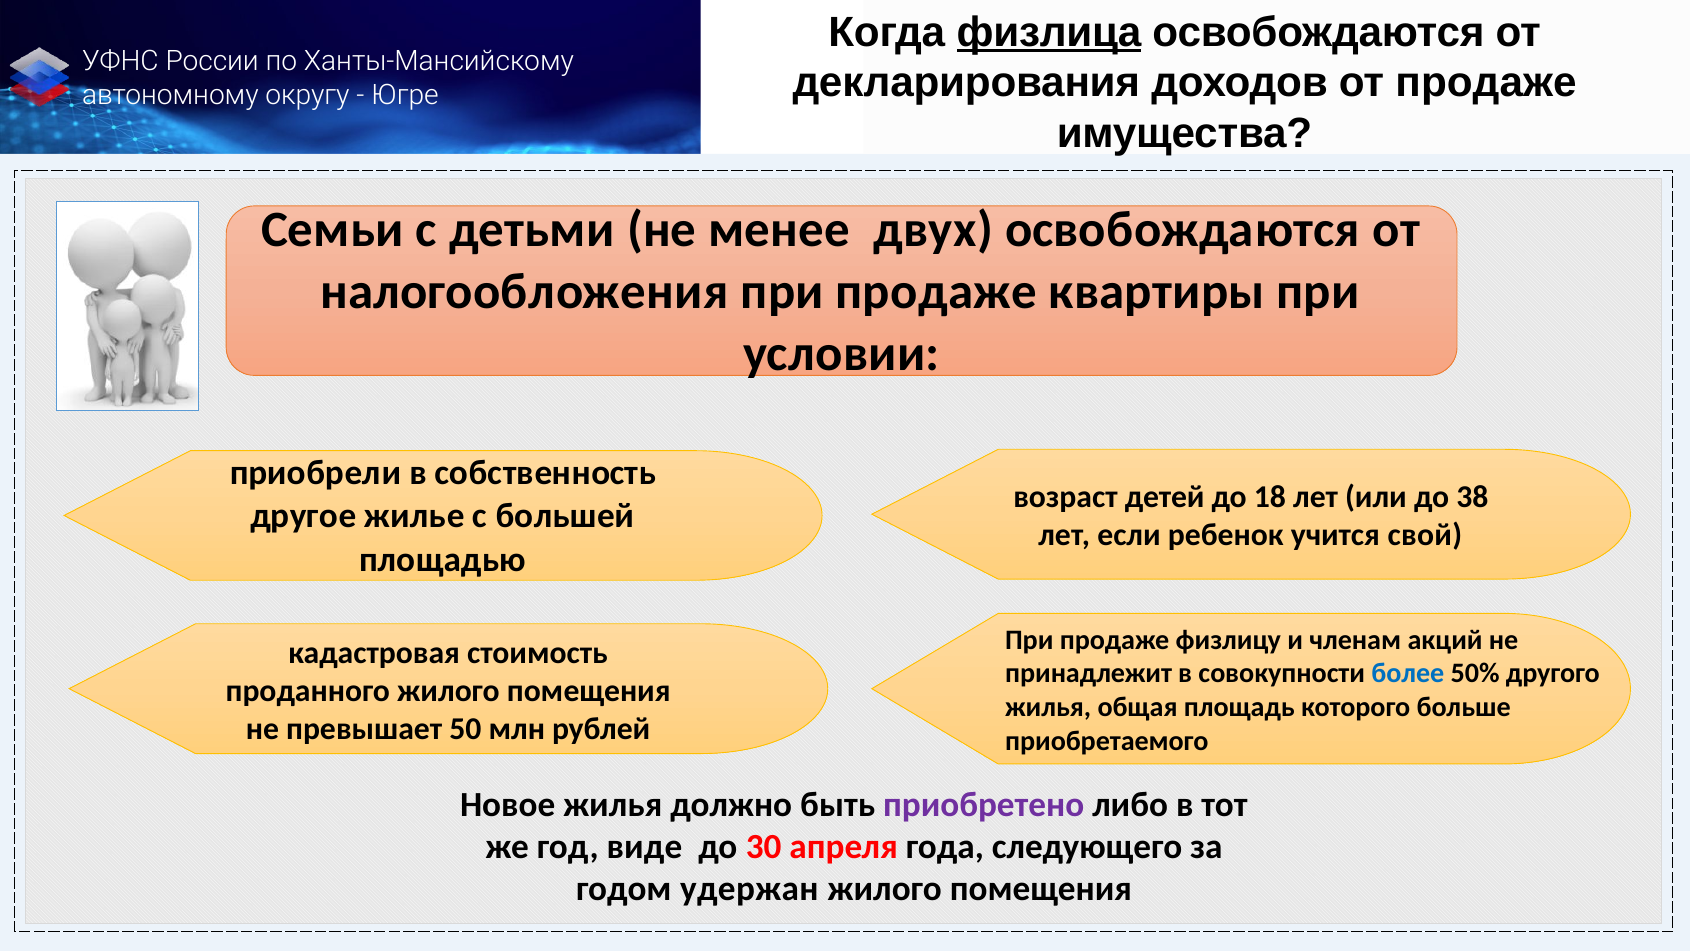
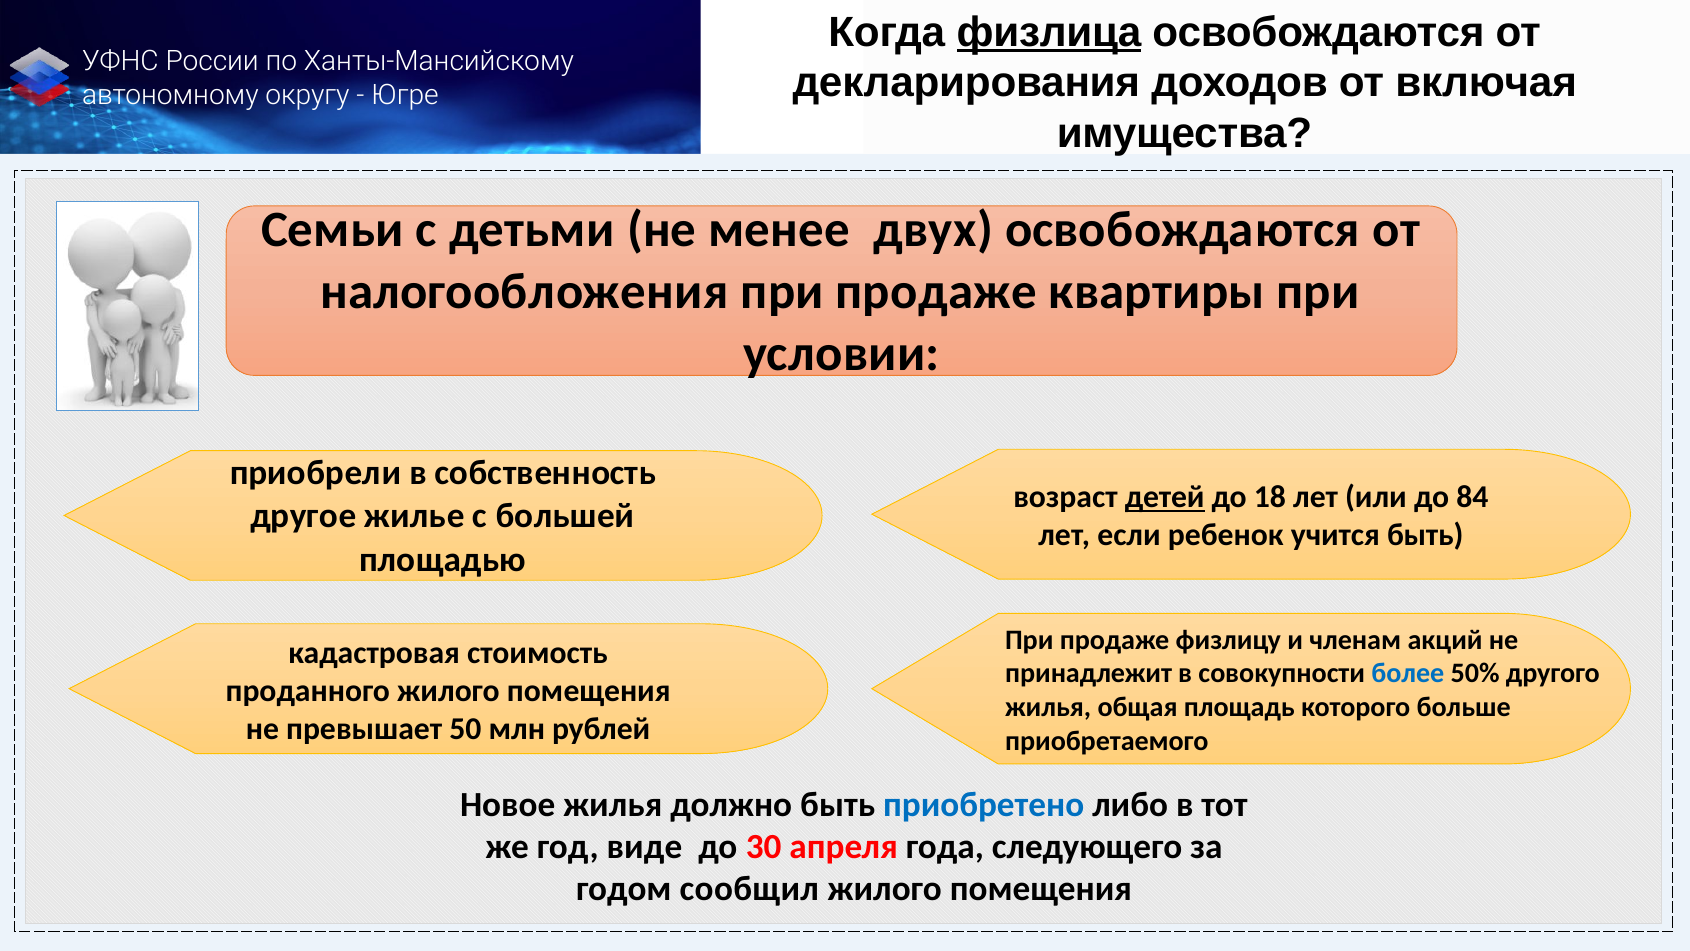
от продаже: продаже -> включая
детей underline: none -> present
38: 38 -> 84
учится свой: свой -> быть
приобретено colour: purple -> blue
удержан: удержан -> сообщил
